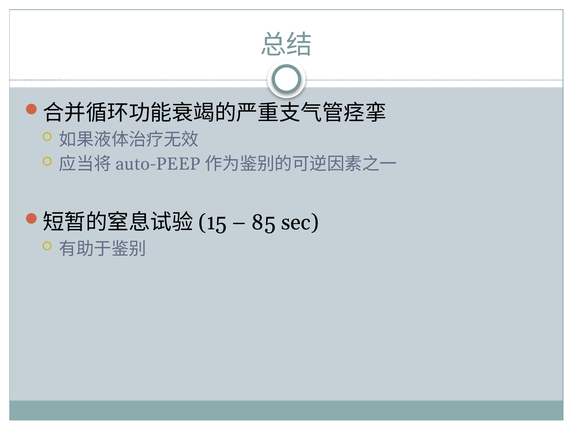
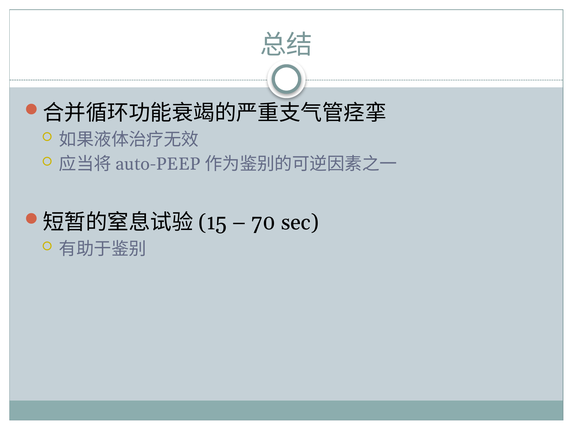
85: 85 -> 70
